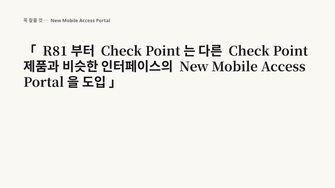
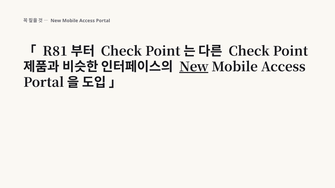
New at (194, 67) underline: none -> present
